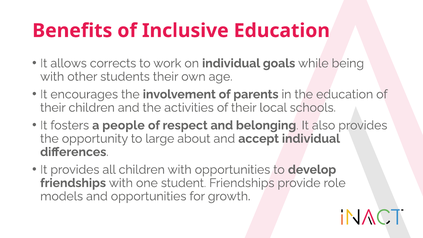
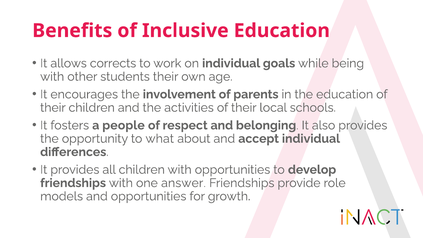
large: large -> what
student: student -> answer
